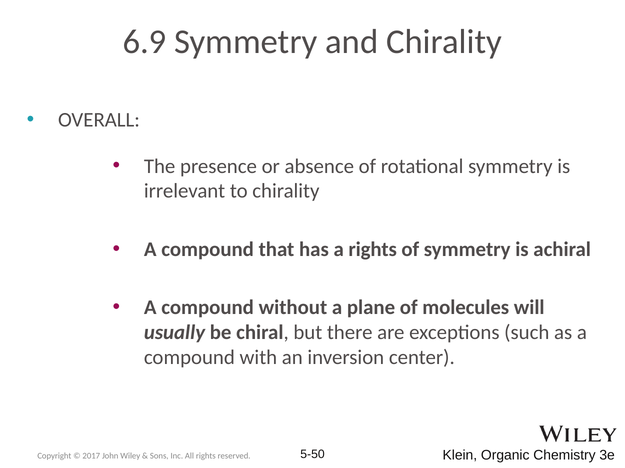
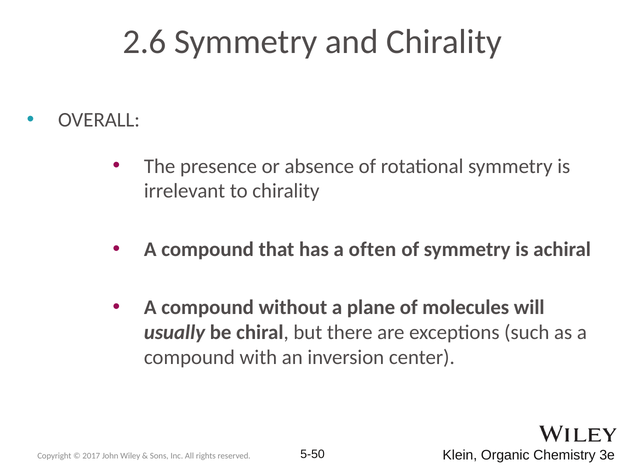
6.9: 6.9 -> 2.6
a rights: rights -> often
